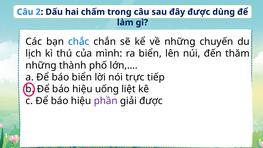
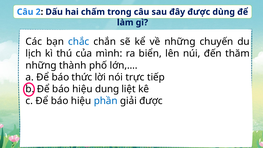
báo biển: biển -> thức
uống: uống -> dung
phần colour: purple -> blue
